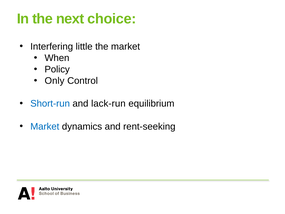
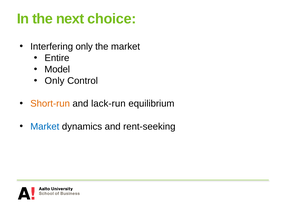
Interfering little: little -> only
When: When -> Entire
Policy: Policy -> Model
Short-run colour: blue -> orange
